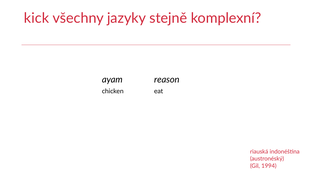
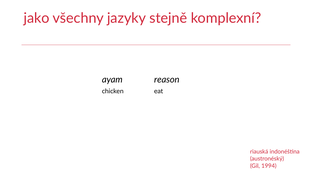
kick: kick -> jako
